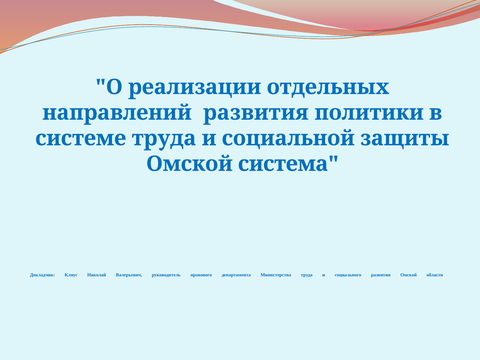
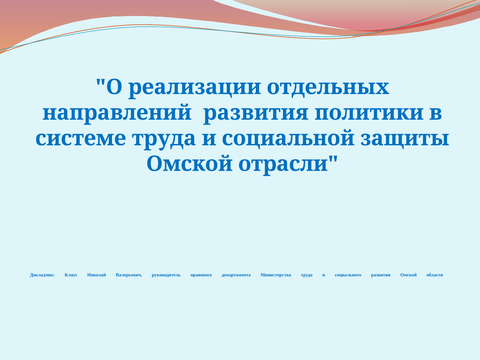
система: система -> отрасли
